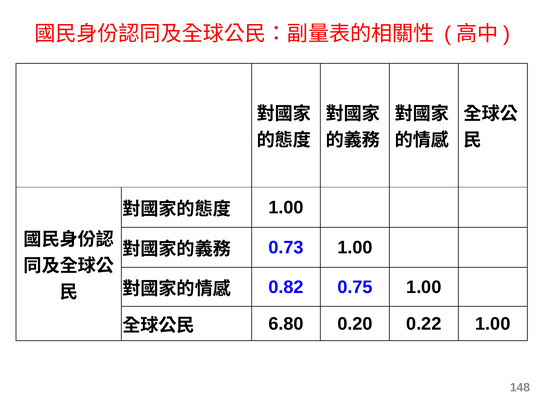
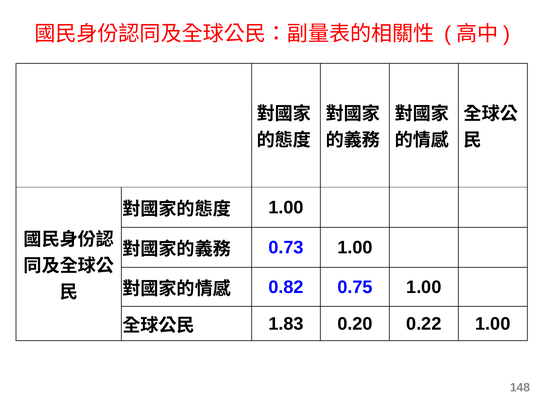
6.80: 6.80 -> 1.83
